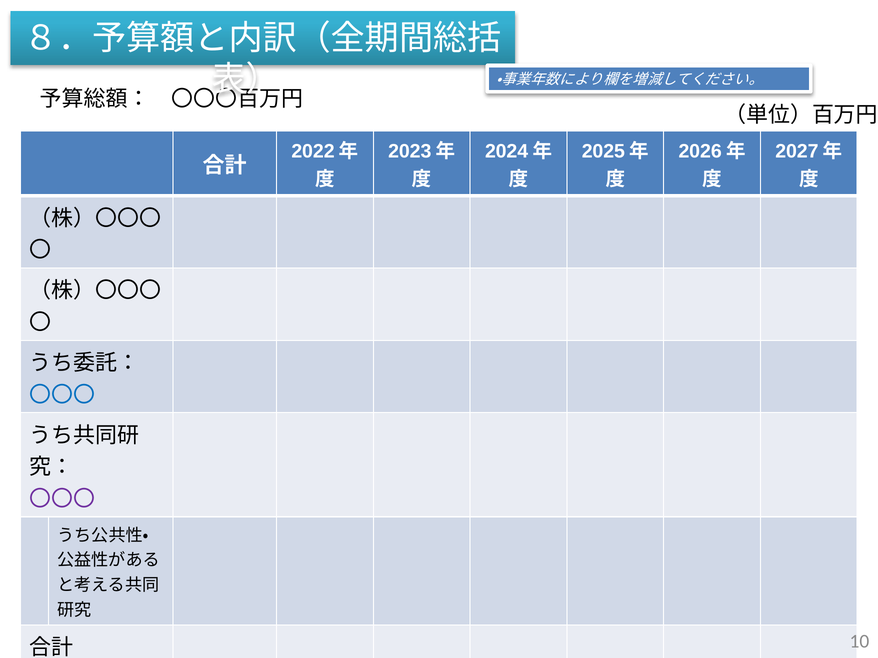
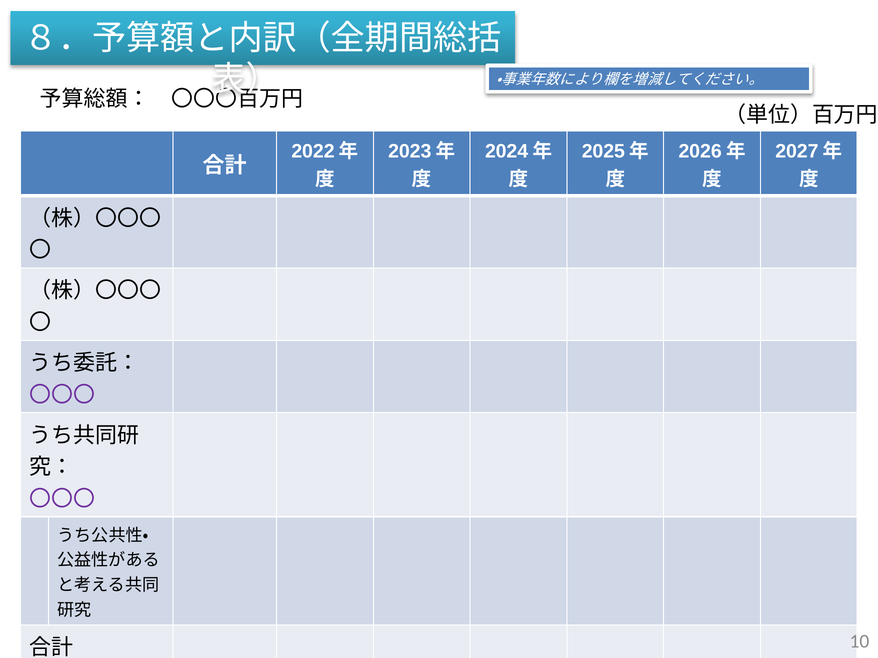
〇〇〇 at (62, 395) colour: blue -> purple
